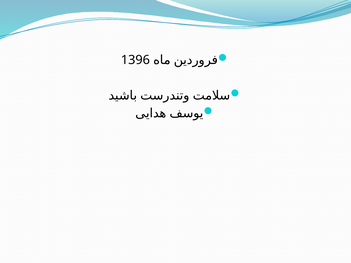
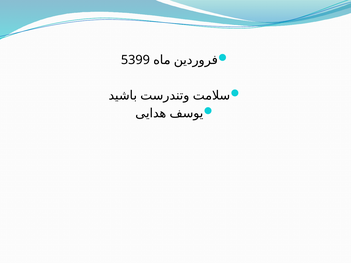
1396: 1396 -> 5399
